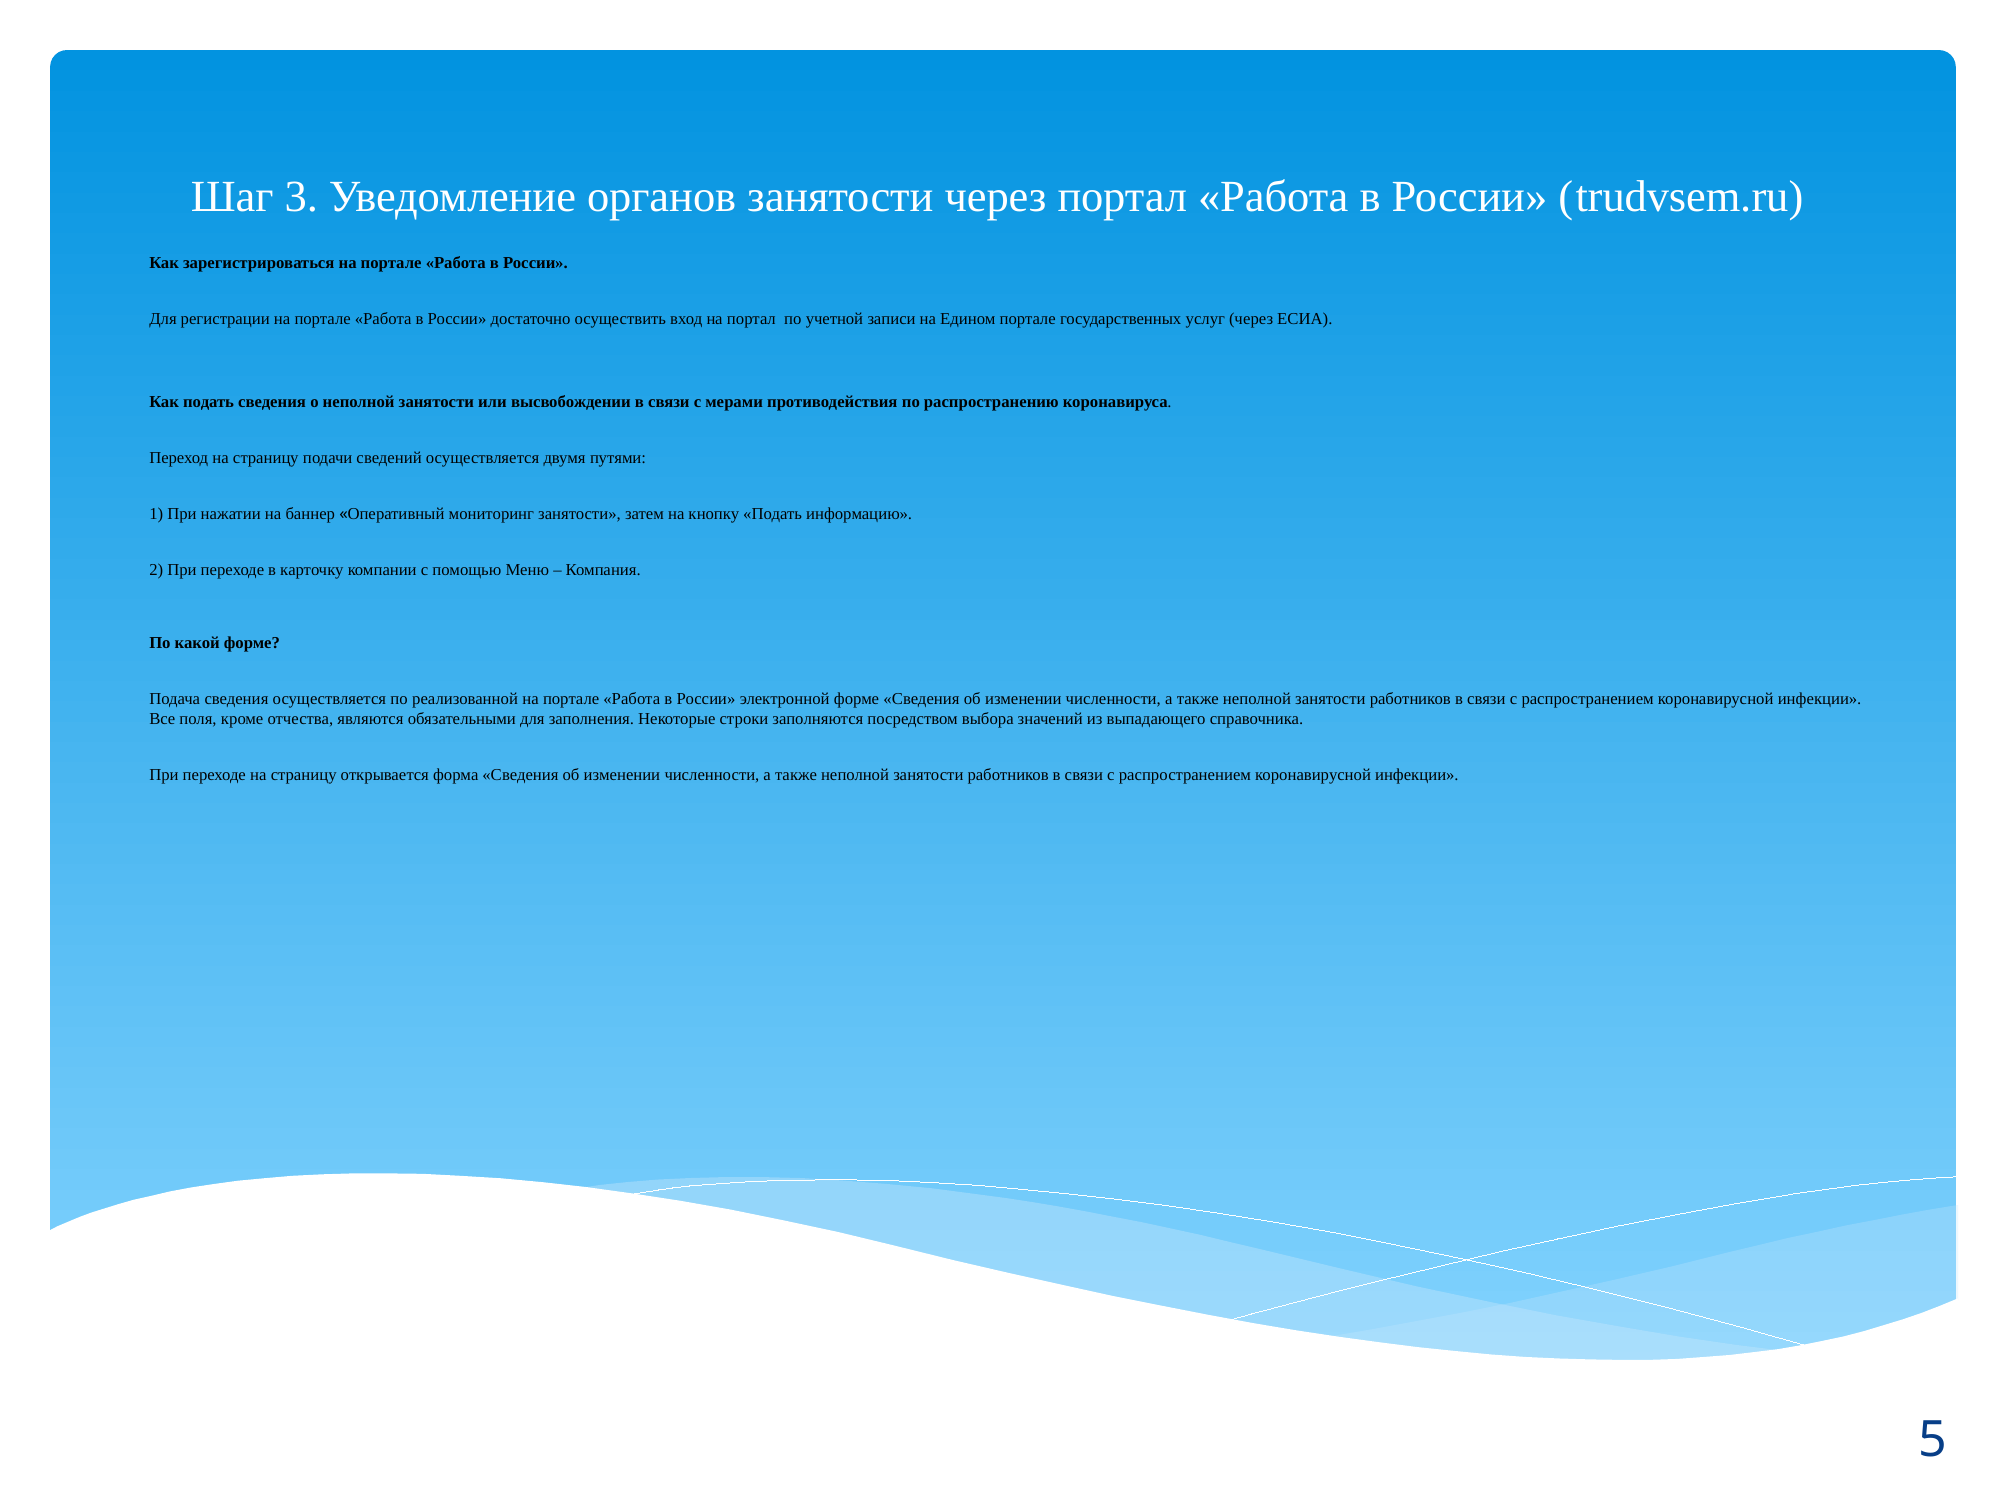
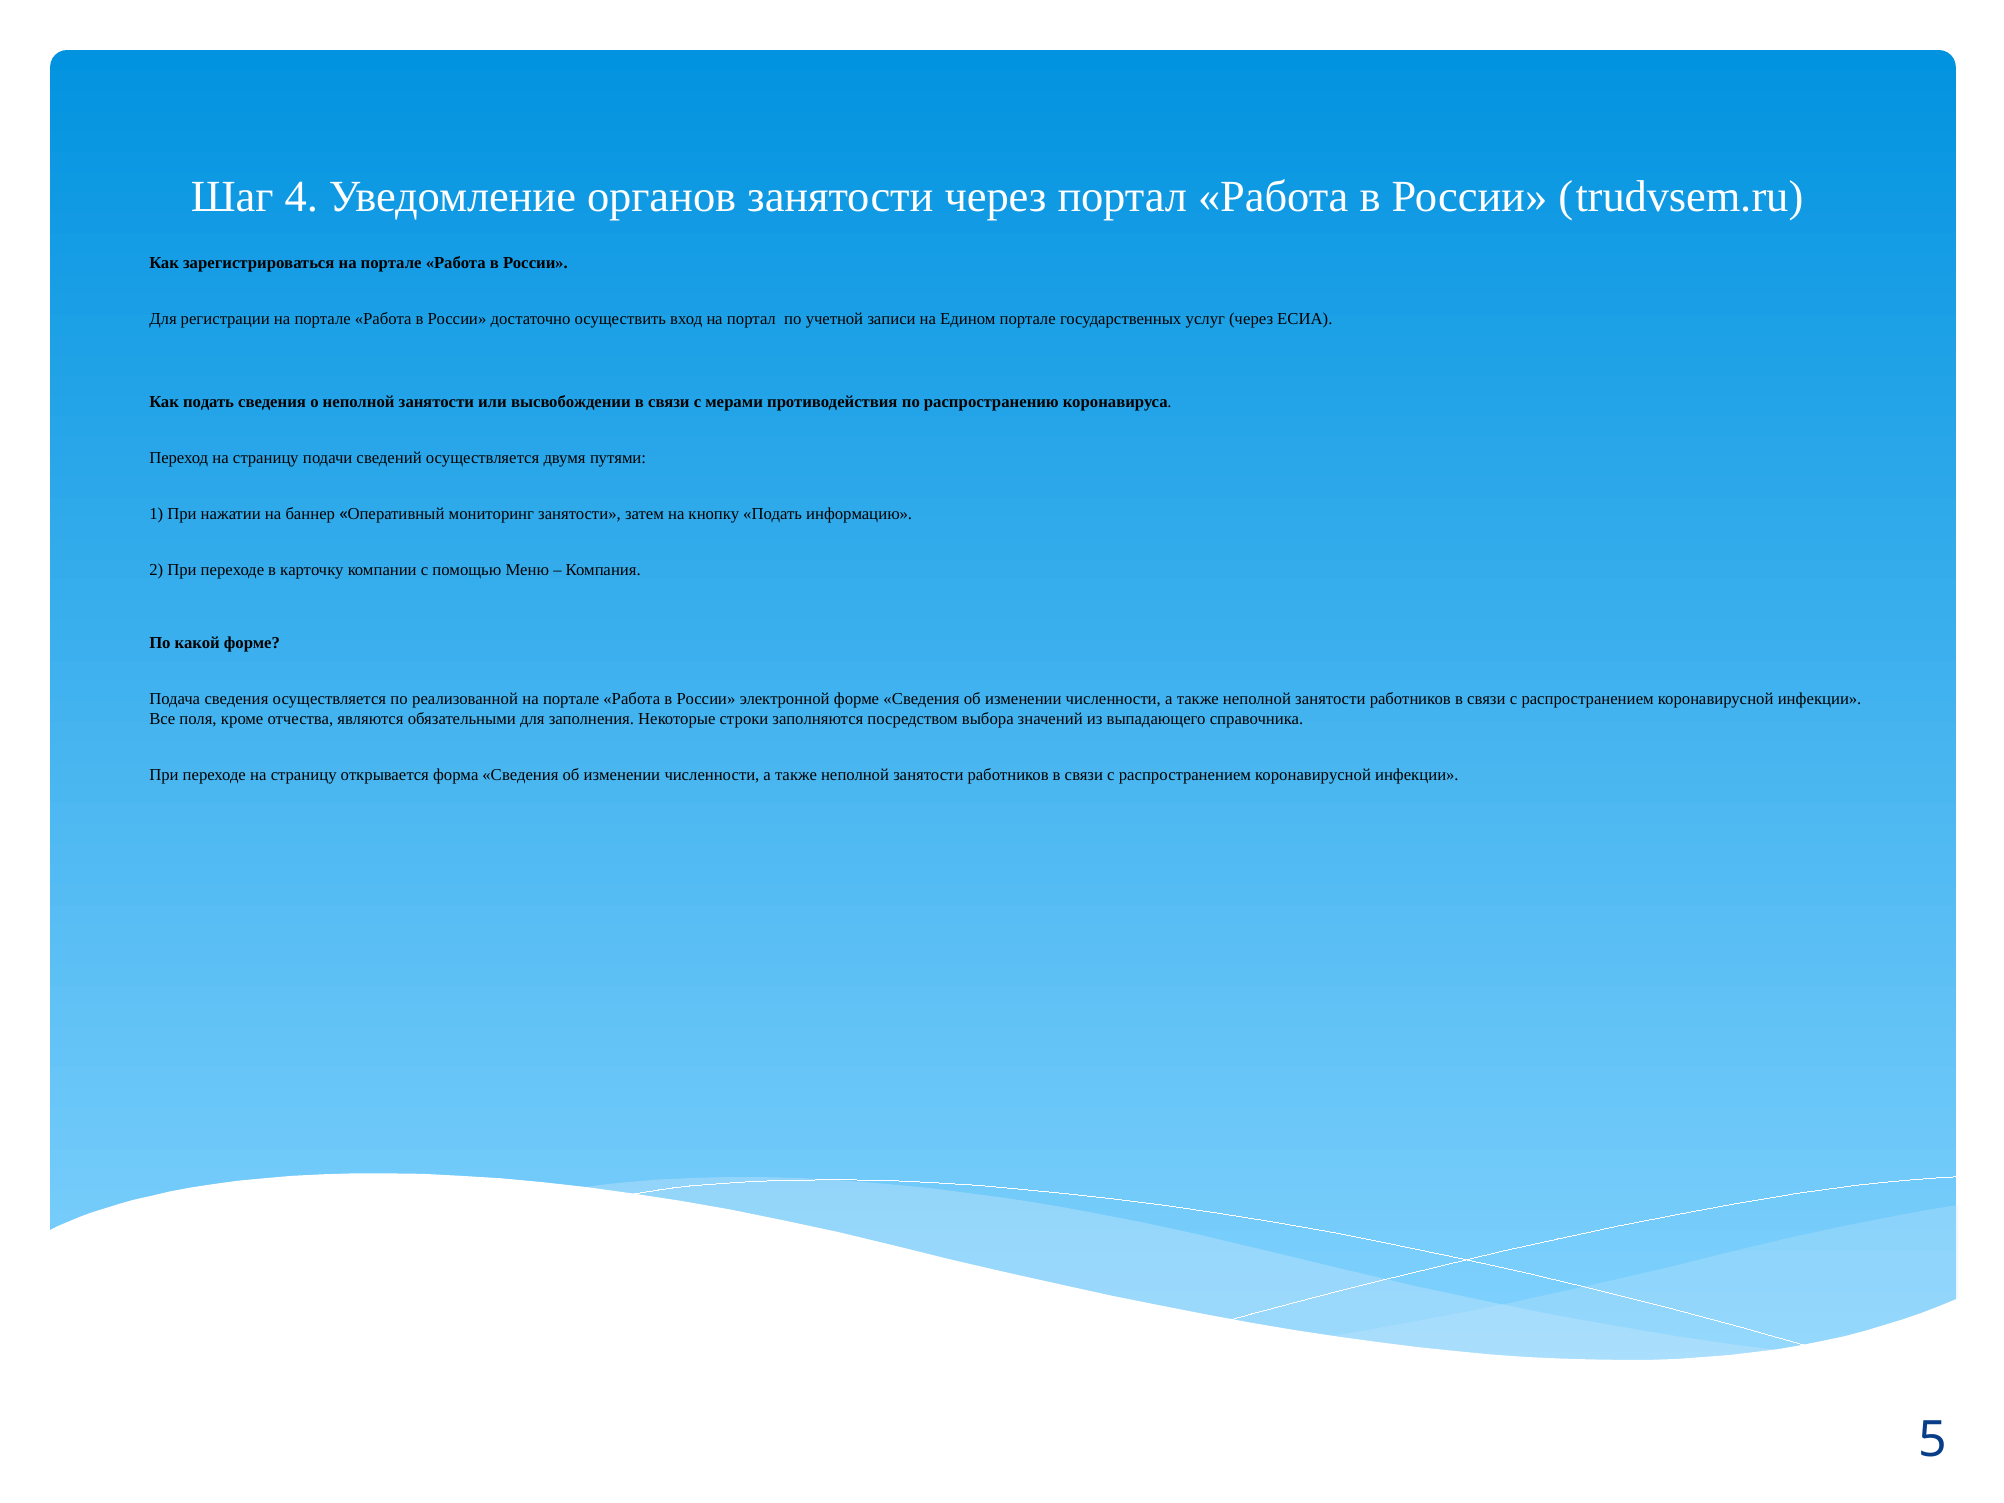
3: 3 -> 4
